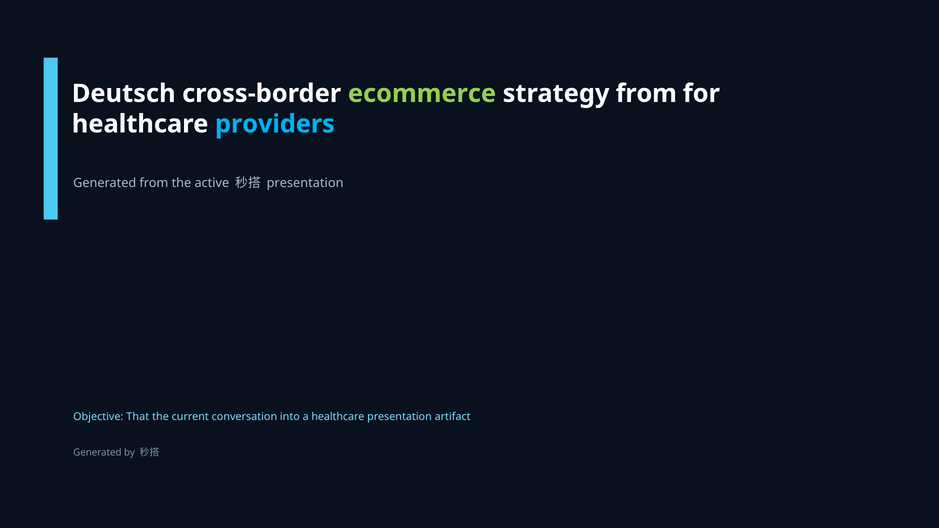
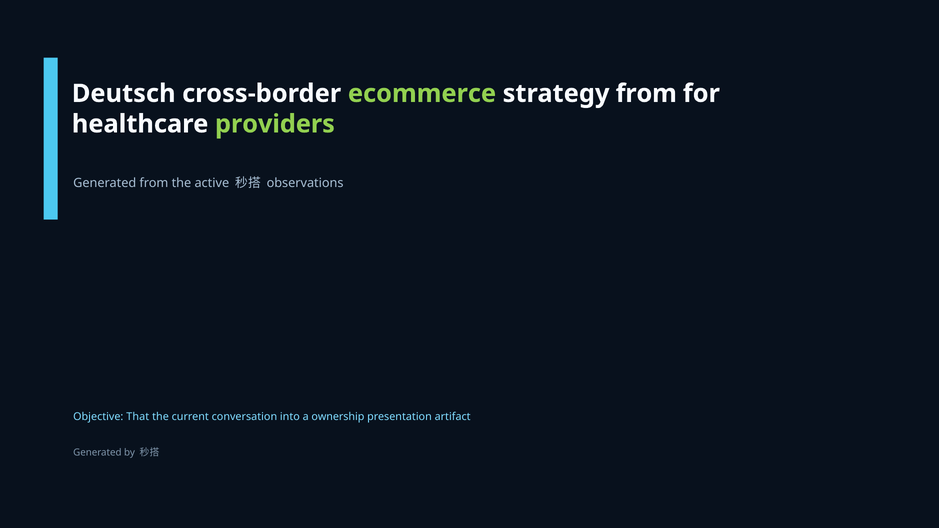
providers colour: light blue -> light green
presentation at (305, 183): presentation -> observations
a healthcare: healthcare -> ownership
